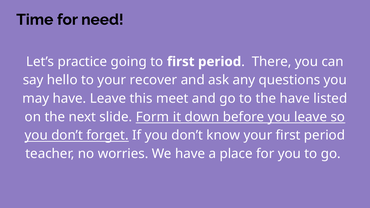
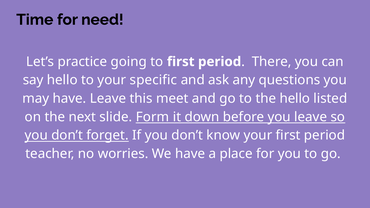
recover: recover -> specific
the have: have -> hello
